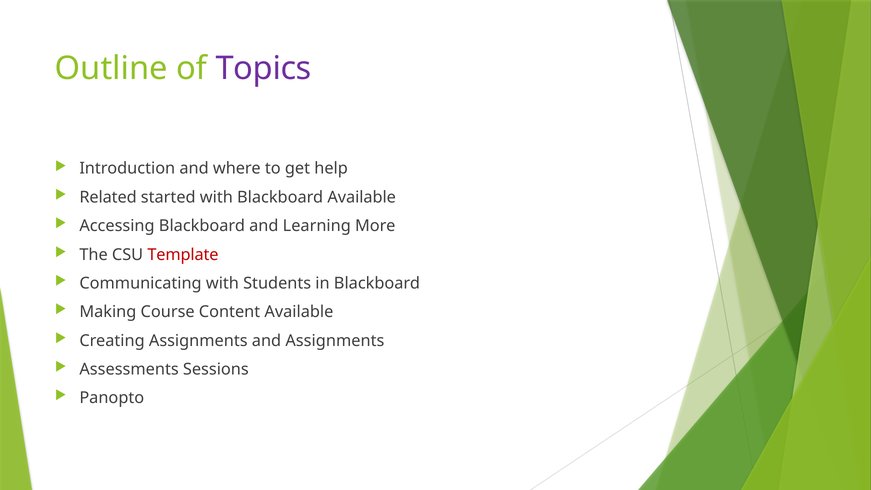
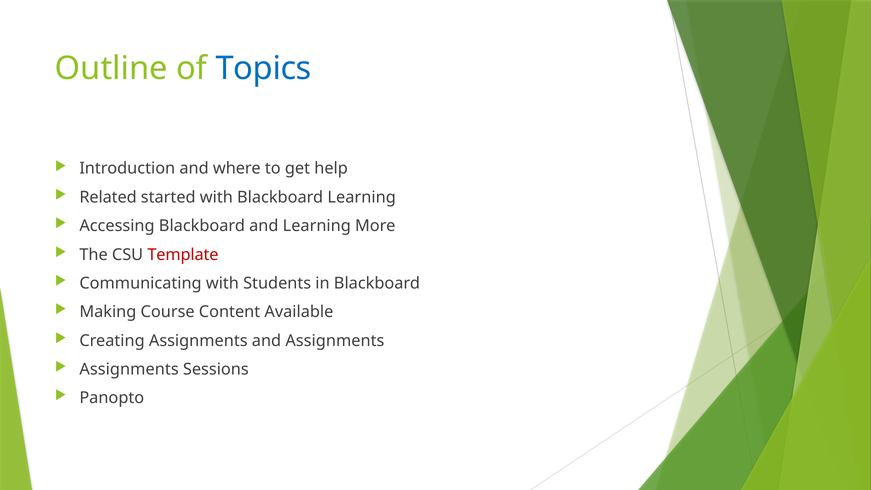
Topics colour: purple -> blue
Blackboard Available: Available -> Learning
Assessments at (129, 369): Assessments -> Assignments
